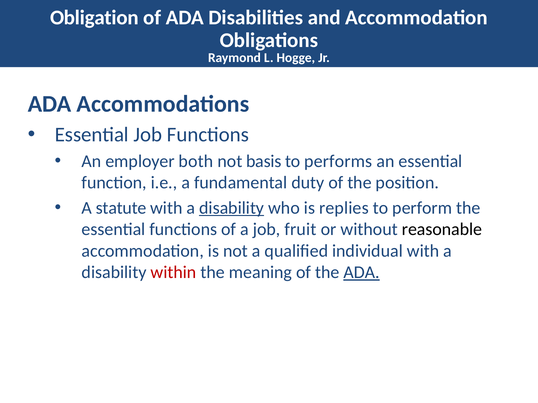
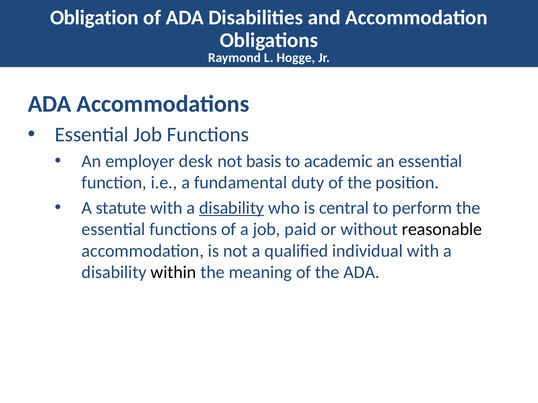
both: both -> desk
performs: performs -> academic
replies: replies -> central
fruit: fruit -> paid
within colour: red -> black
ADA at (362, 273) underline: present -> none
